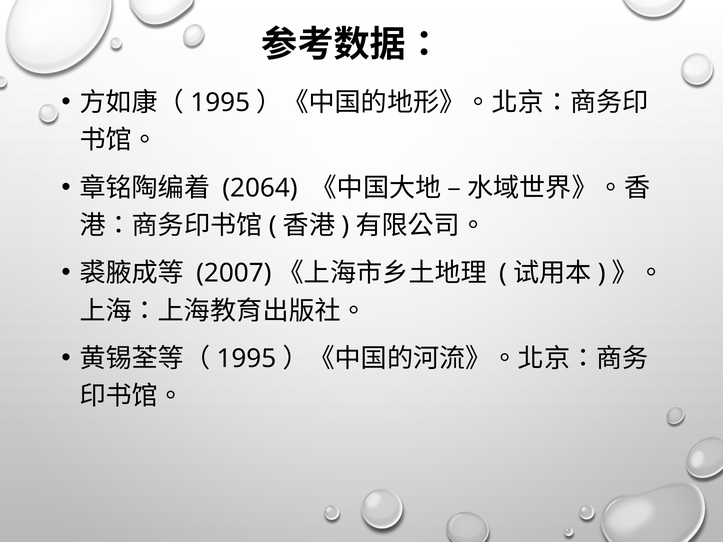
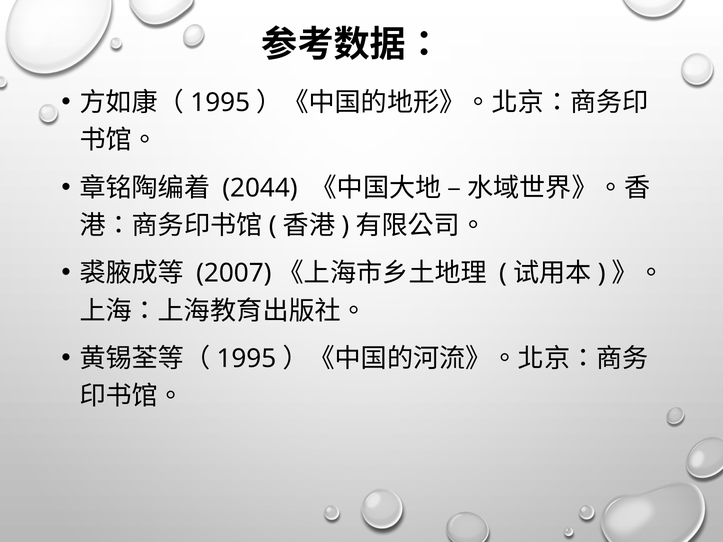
2064: 2064 -> 2044
